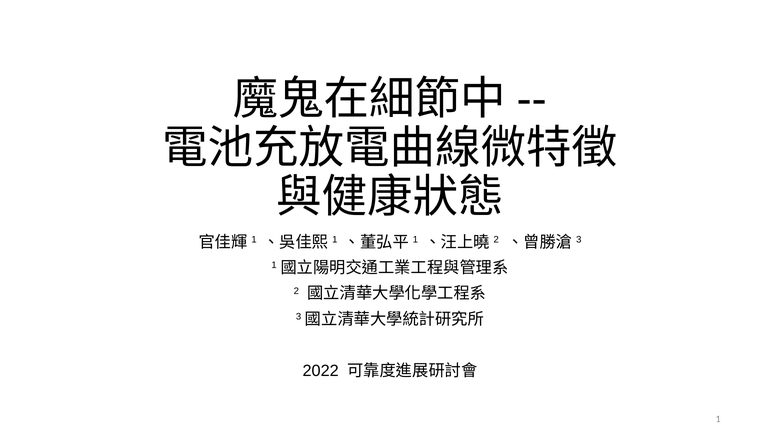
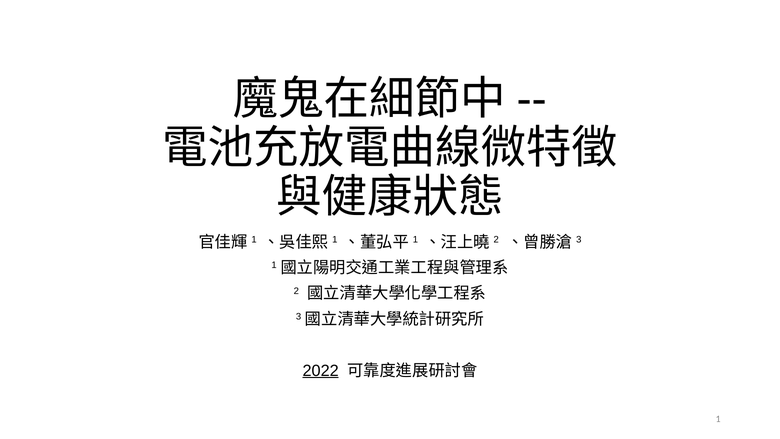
2022 underline: none -> present
